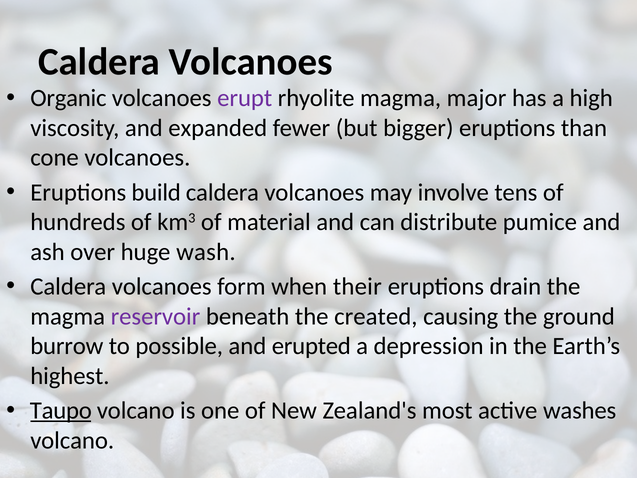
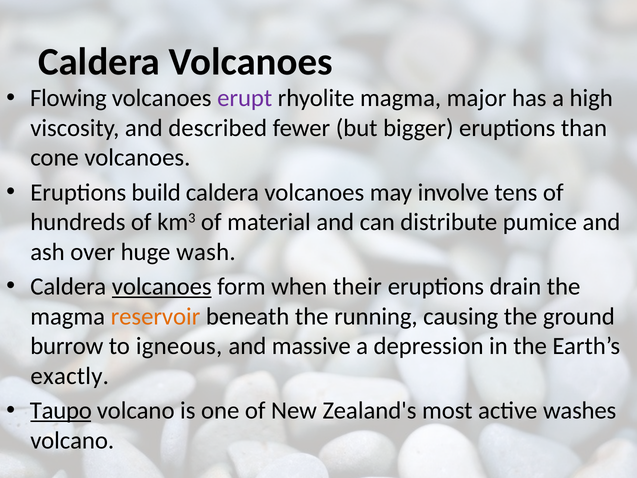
Organic: Organic -> Flowing
expanded: expanded -> described
volcanoes at (162, 287) underline: none -> present
reservoir colour: purple -> orange
created: created -> running
possible: possible -> igneous
erupted: erupted -> massive
highest: highest -> exactly
